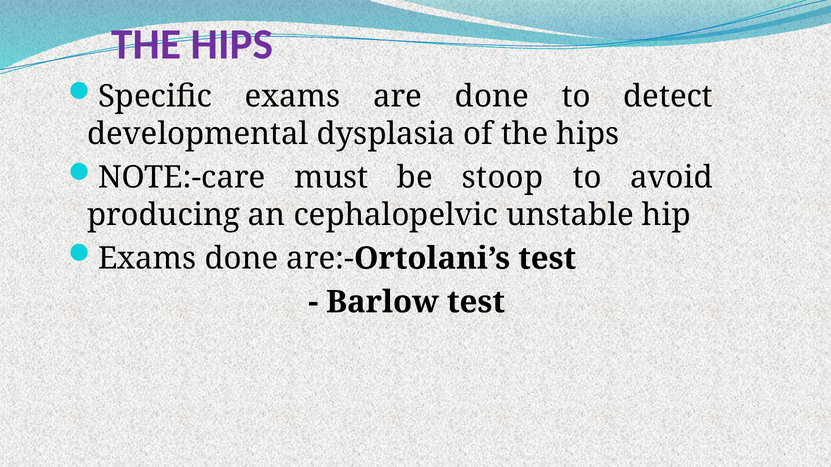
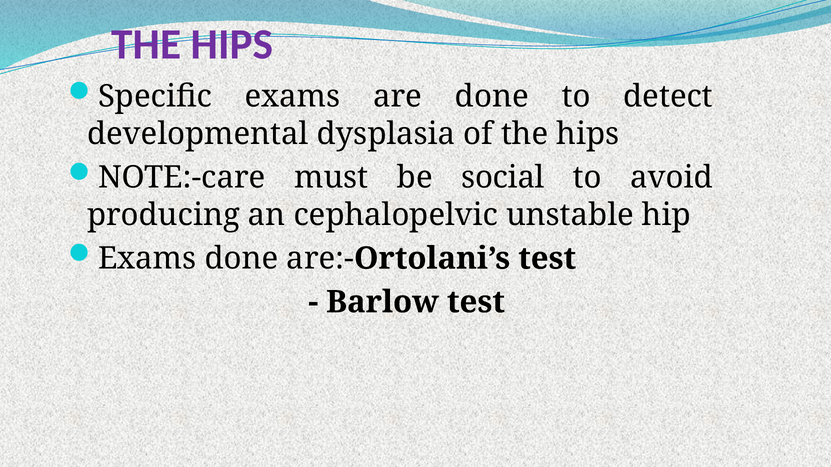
stoop: stoop -> social
